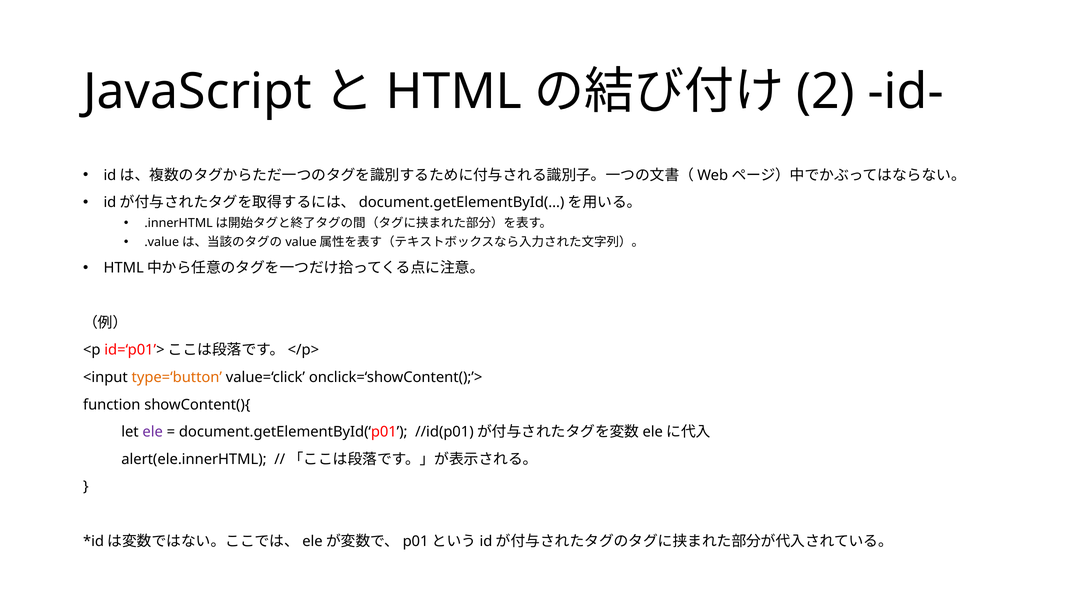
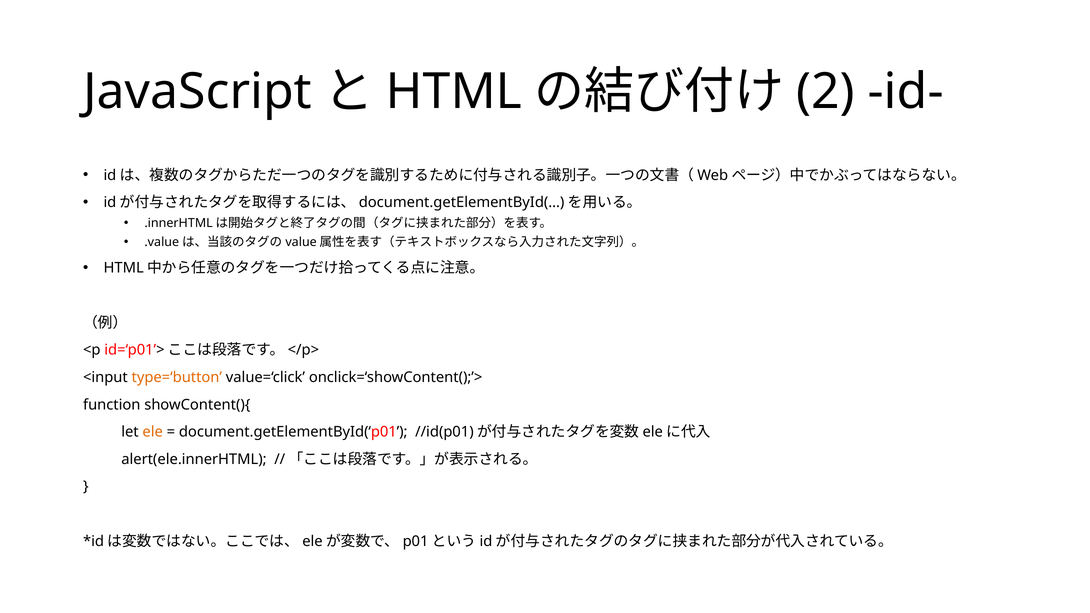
ele colour: purple -> orange
